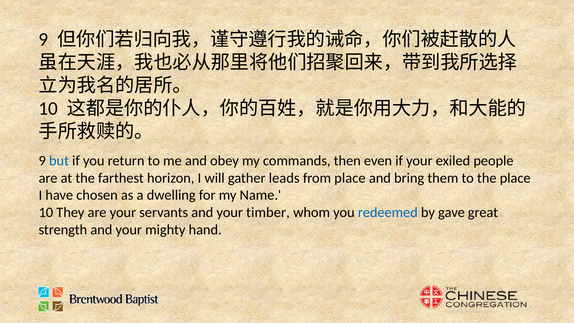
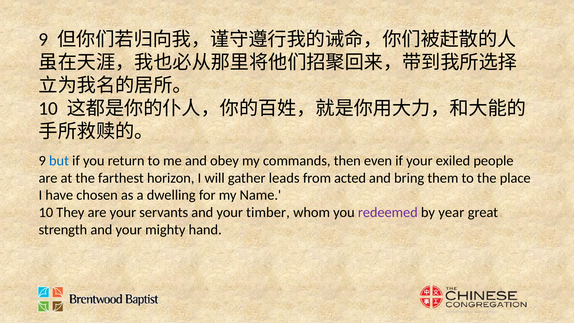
from place: place -> acted
redeemed colour: blue -> purple
gave: gave -> year
